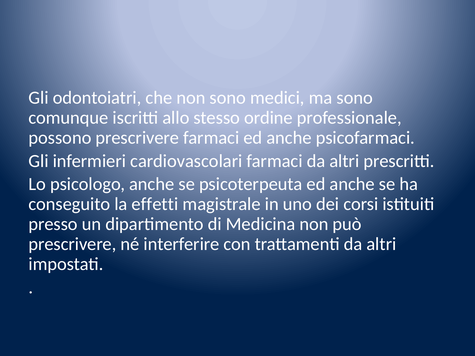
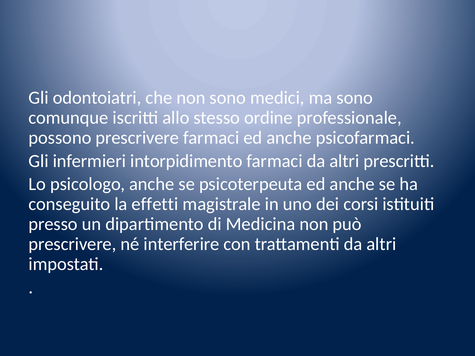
cardiovascolari: cardiovascolari -> intorpidimento
